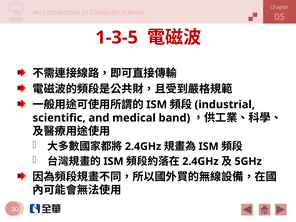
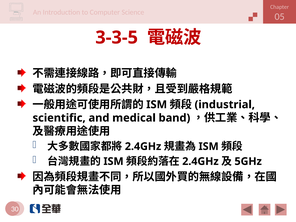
1-3-5: 1-3-5 -> 3-3-5
